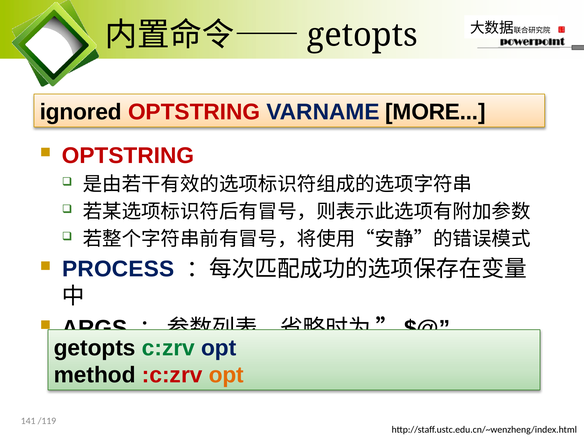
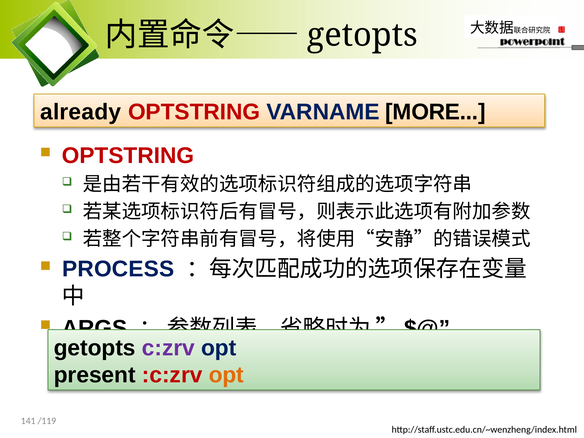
ignored: ignored -> already
c:zrv colour: green -> purple
method: method -> present
